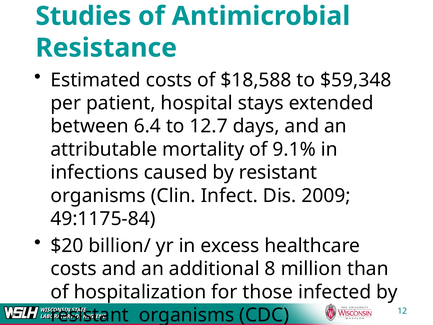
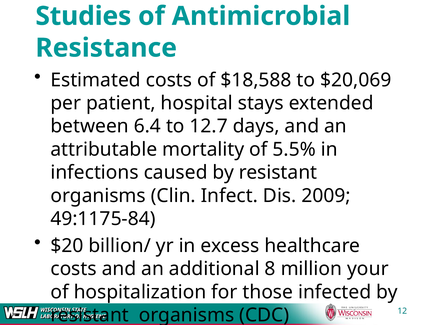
$59,348: $59,348 -> $20,069
9.1%: 9.1% -> 5.5%
than: than -> your
